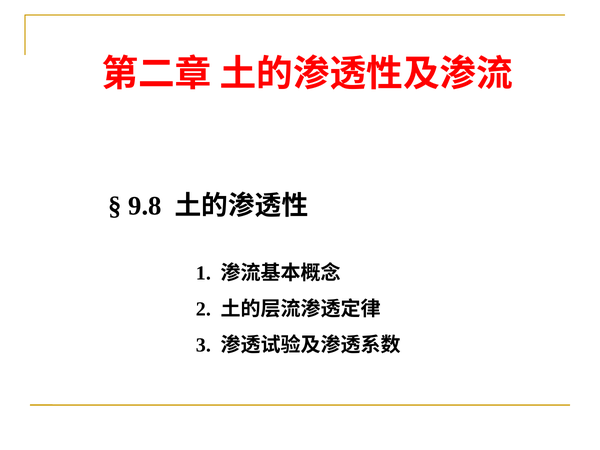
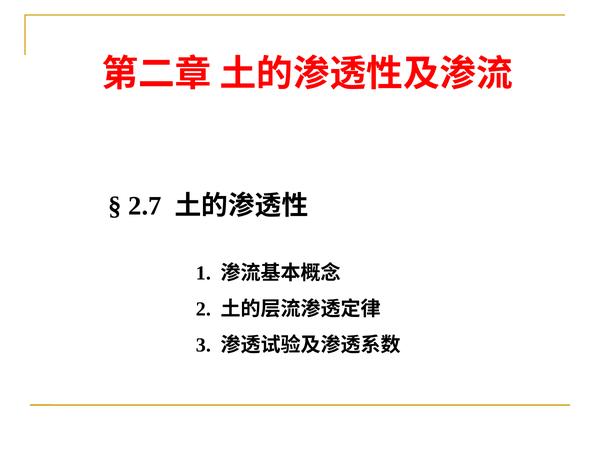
9.8: 9.8 -> 2.7
